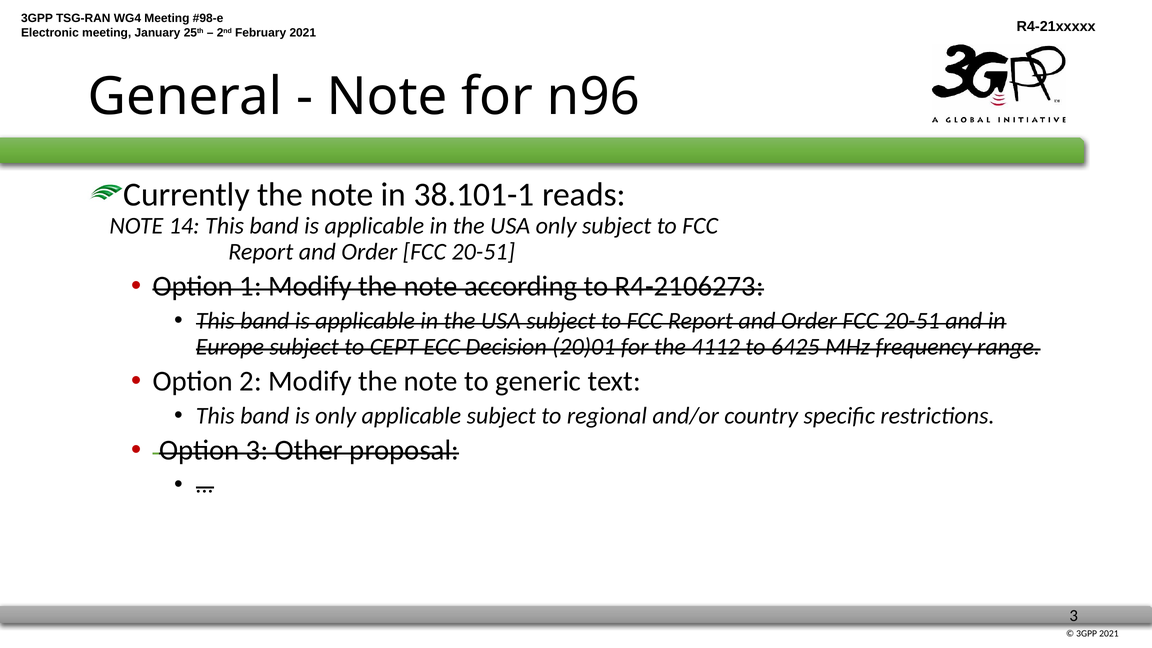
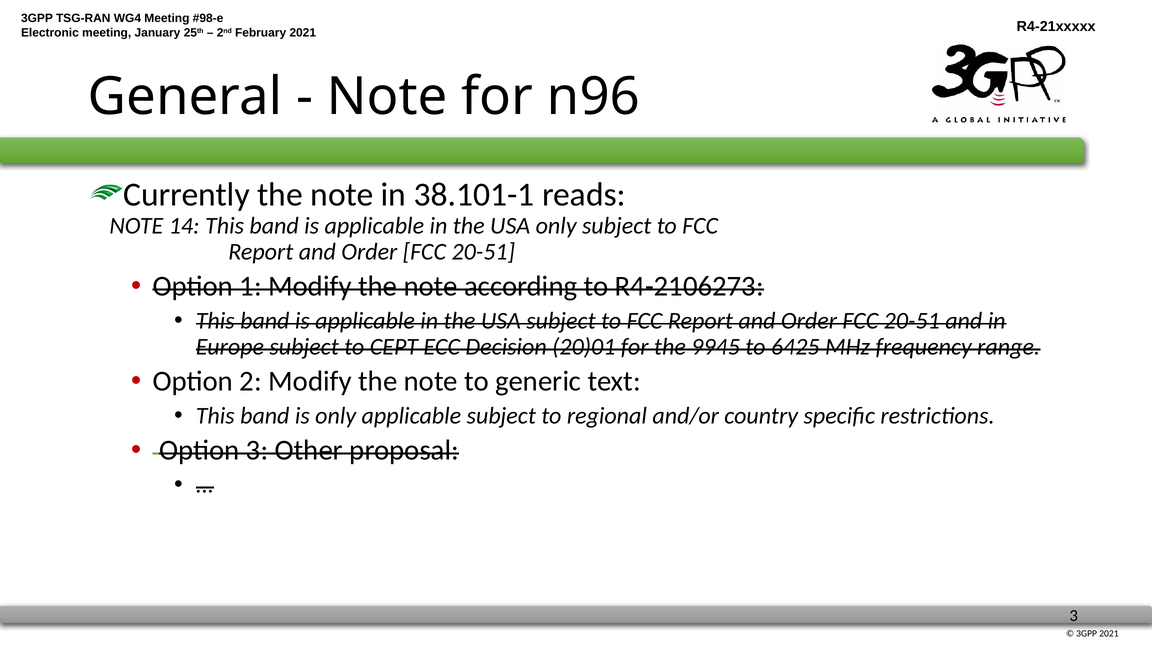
4112: 4112 -> 9945
